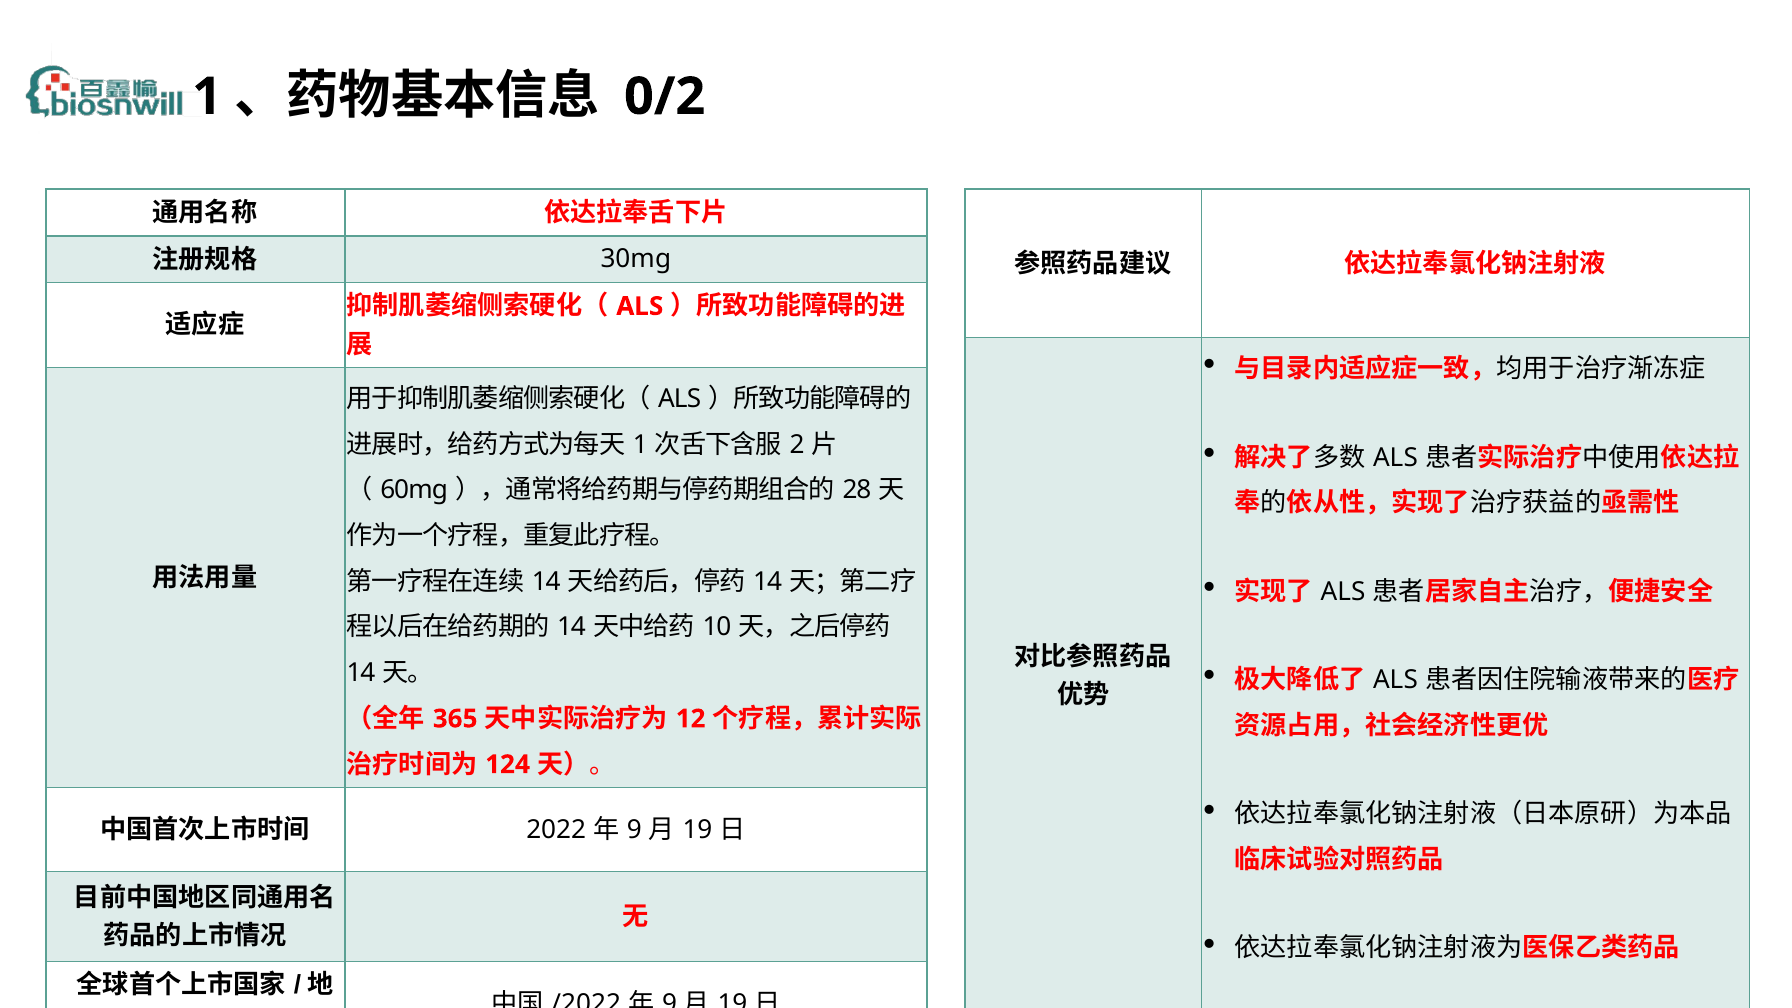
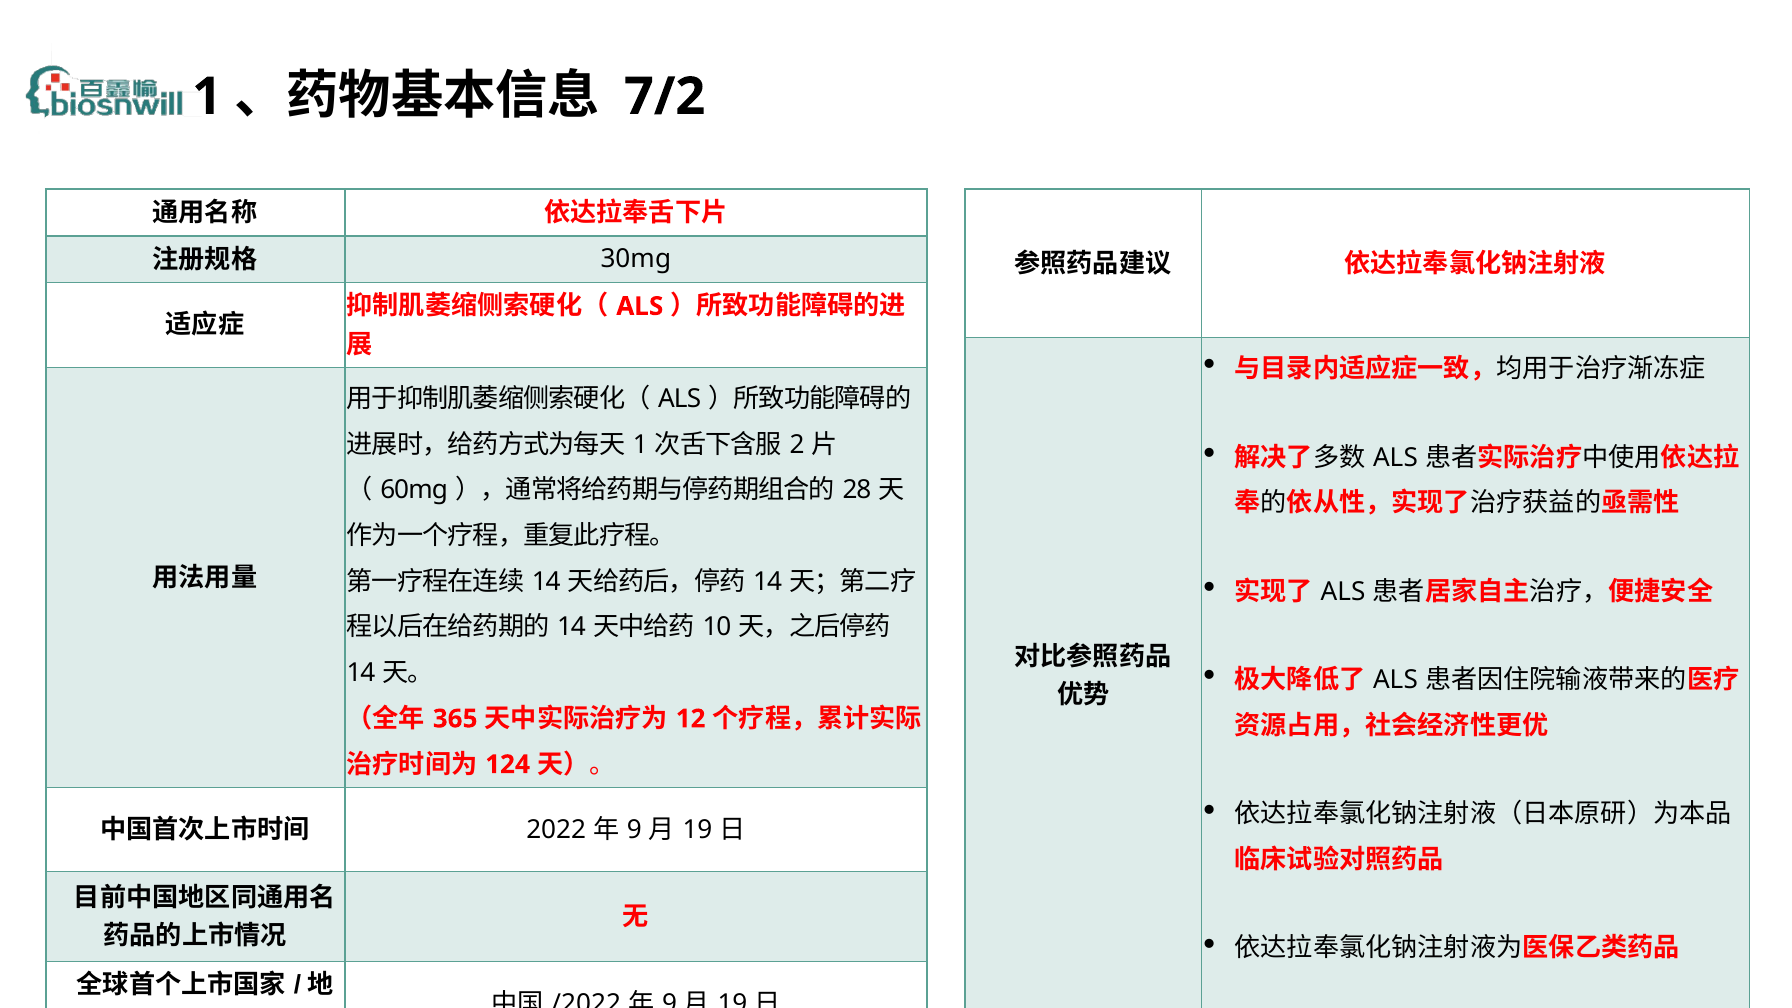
0/2: 0/2 -> 7/2
